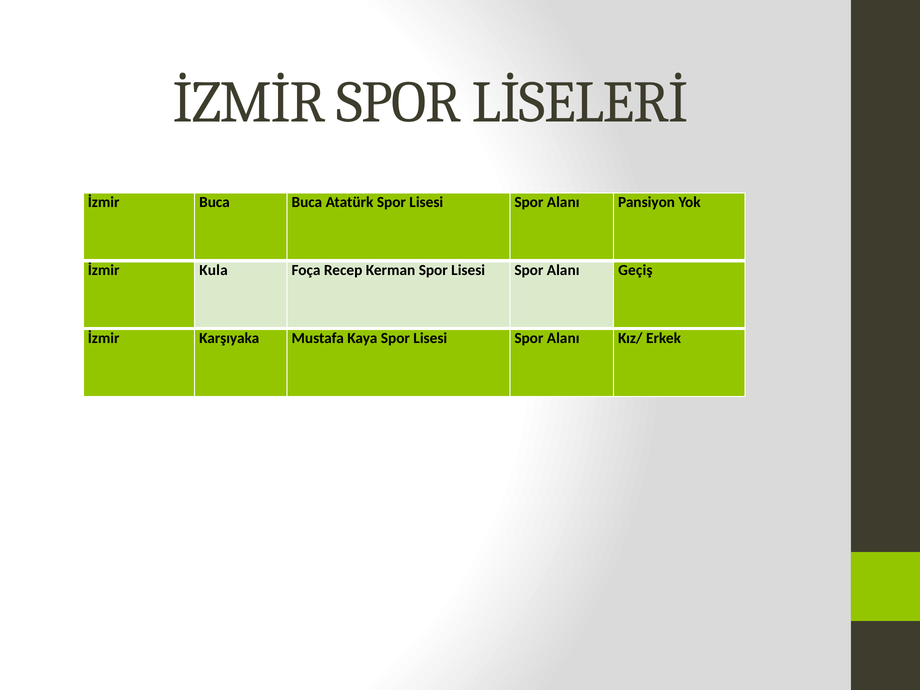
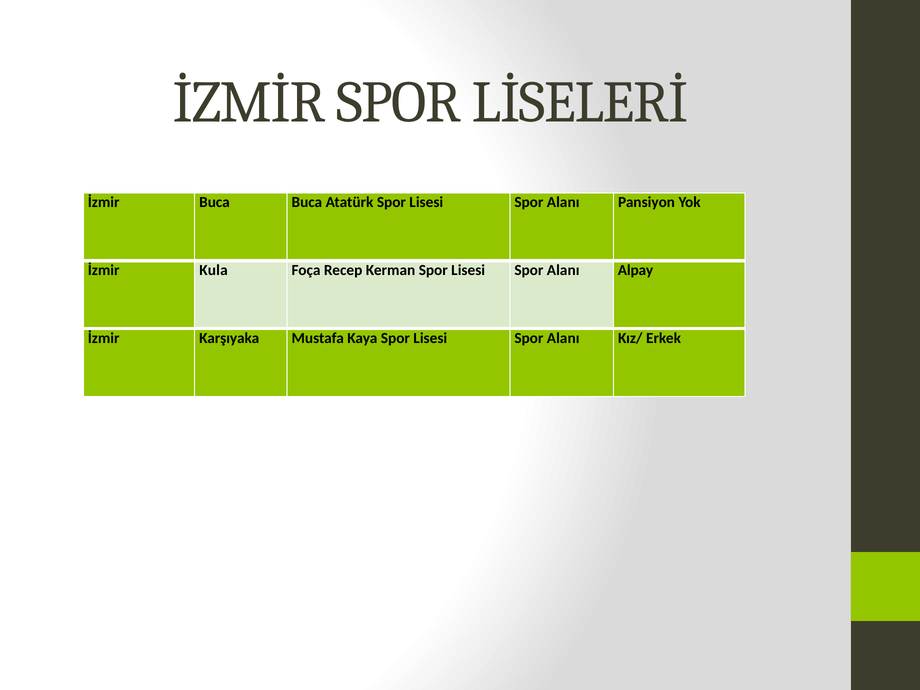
Geçiş: Geçiş -> Alpay
